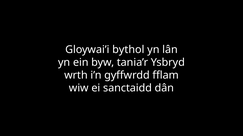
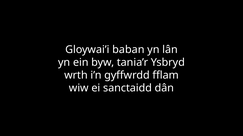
bythol: bythol -> baban
